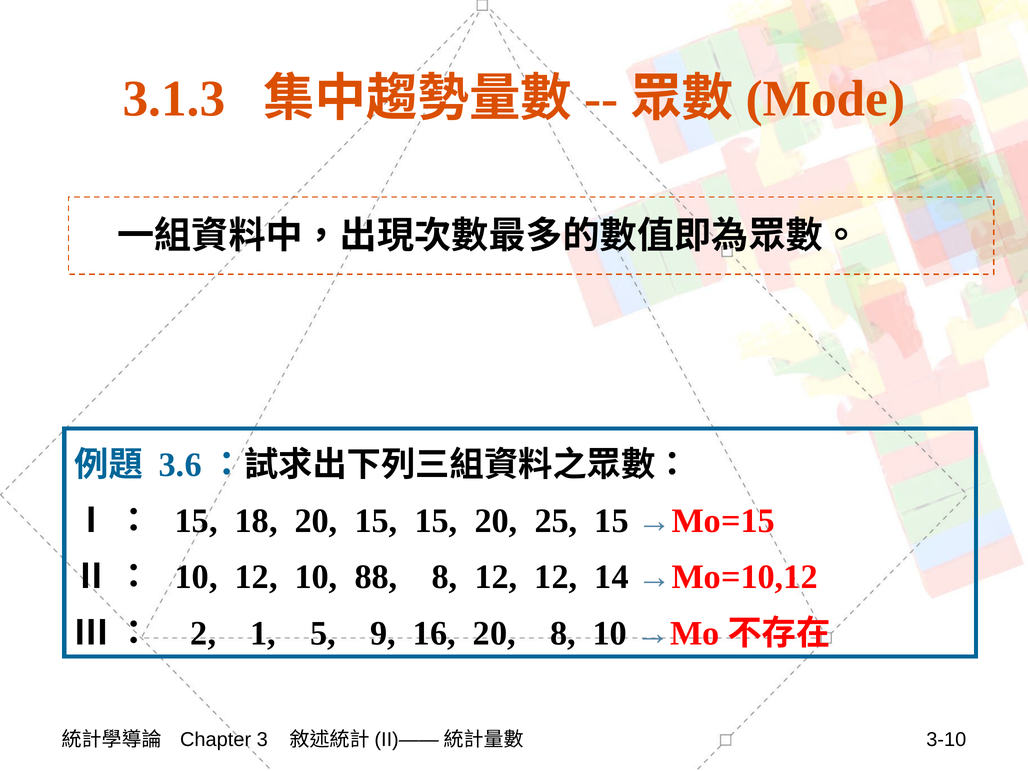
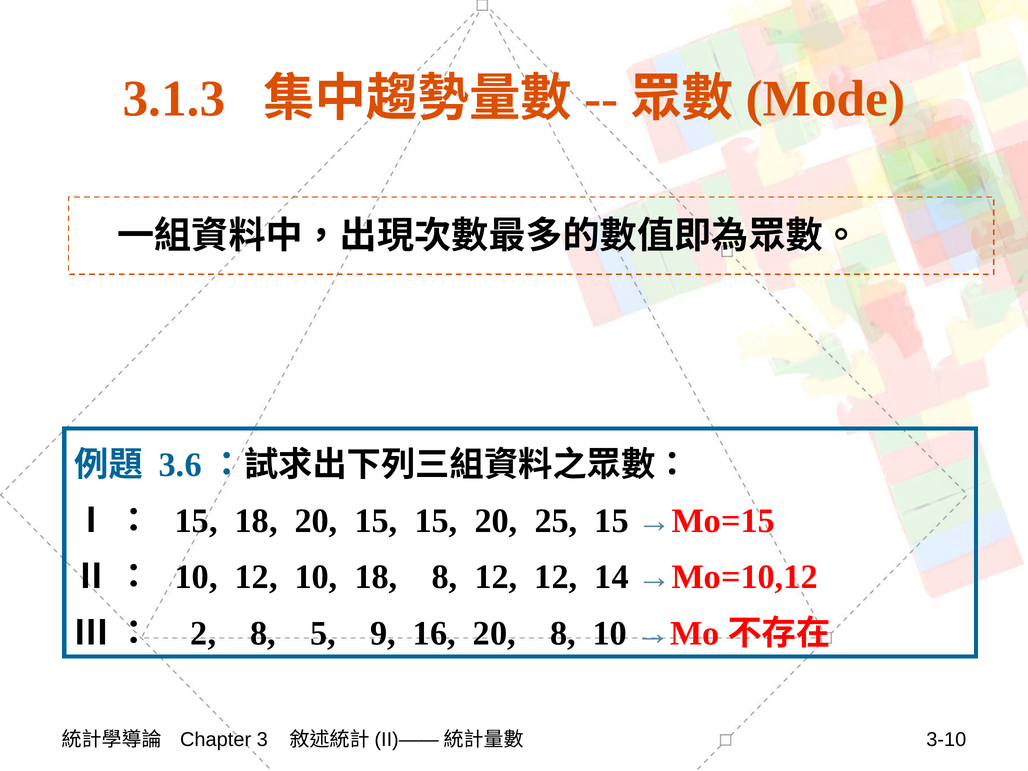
10 88: 88 -> 18
2 1: 1 -> 8
